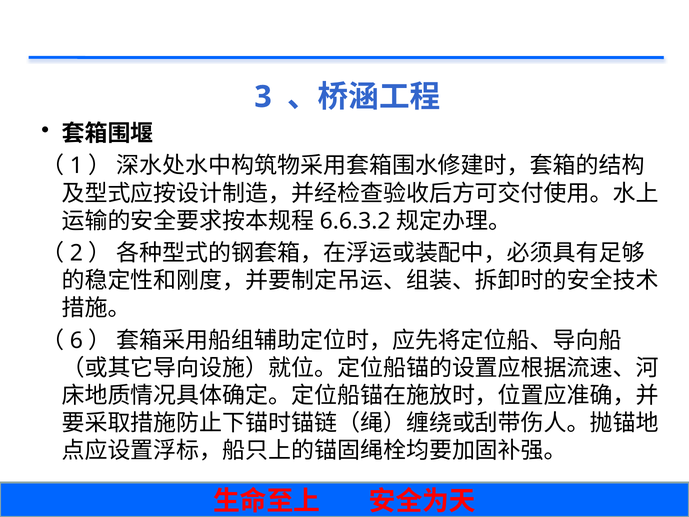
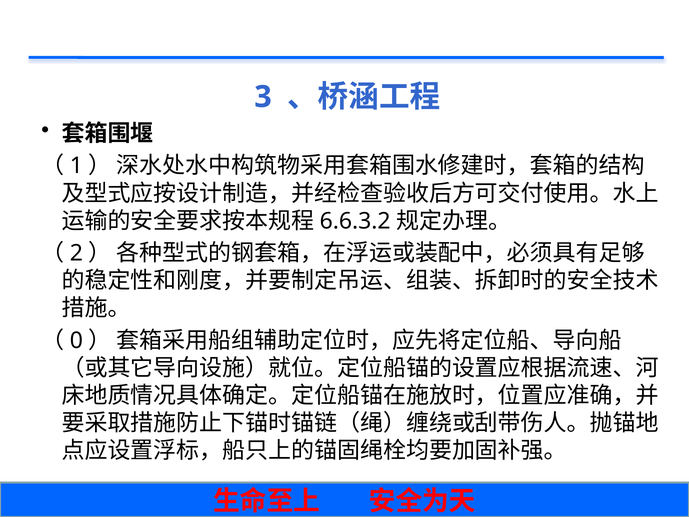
6: 6 -> 0
